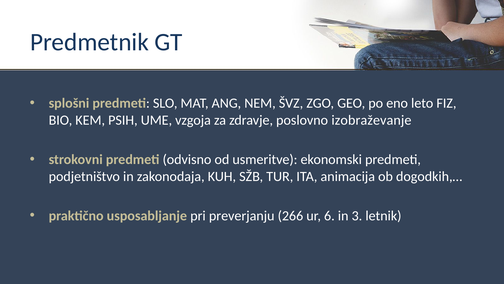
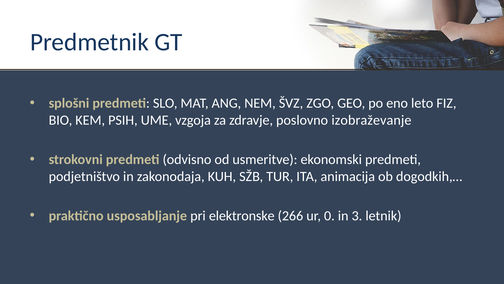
preverjanju: preverjanju -> elektronske
6: 6 -> 0
